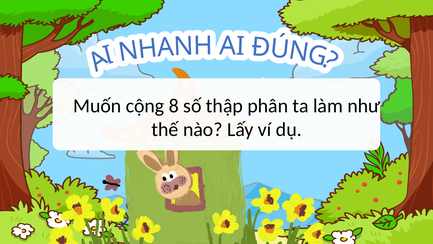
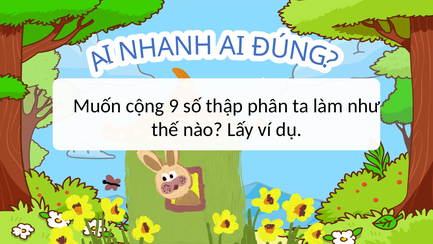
8: 8 -> 9
